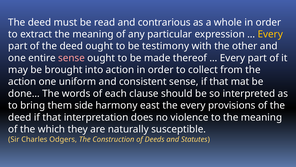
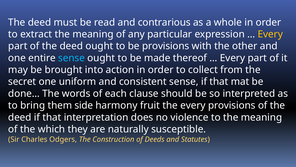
be testimony: testimony -> provisions
sense at (71, 58) colour: pink -> light blue
action at (22, 81): action -> secret
east: east -> fruit
